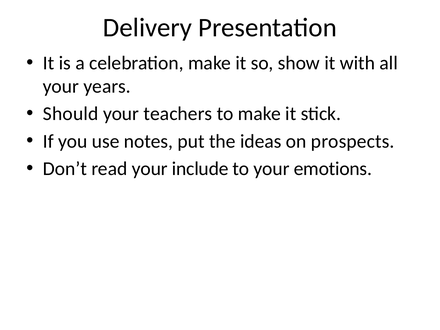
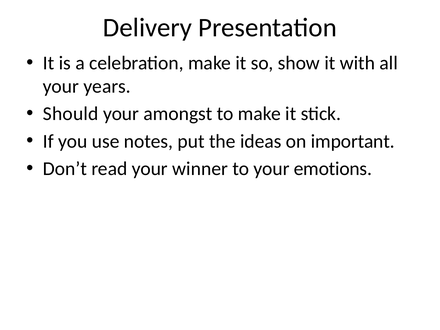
teachers: teachers -> amongst
prospects: prospects -> important
include: include -> winner
